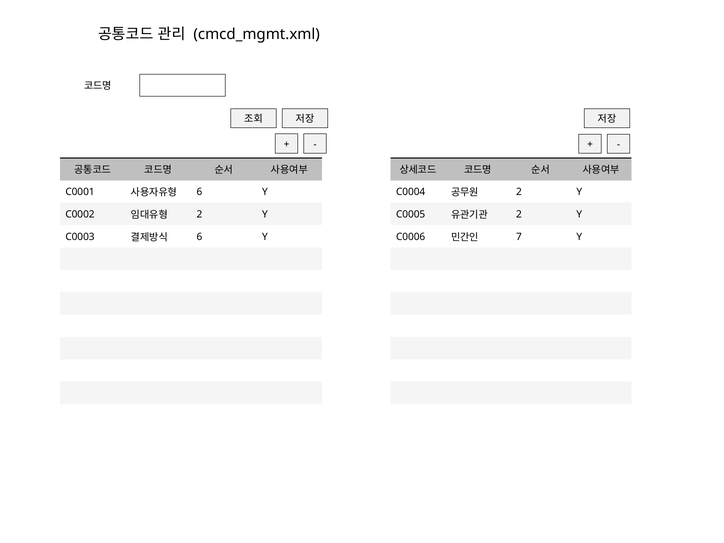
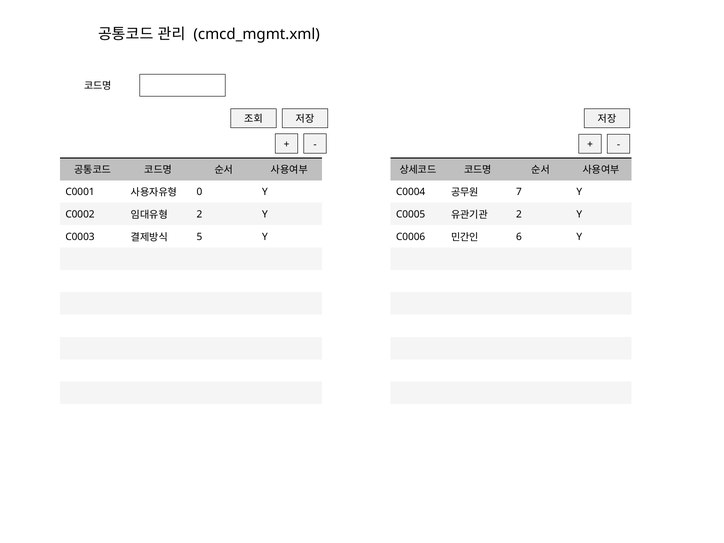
6 at (199, 192): 6 -> 0
2 at (519, 192): 2 -> 7
6 at (199, 237): 6 -> 5
7: 7 -> 6
